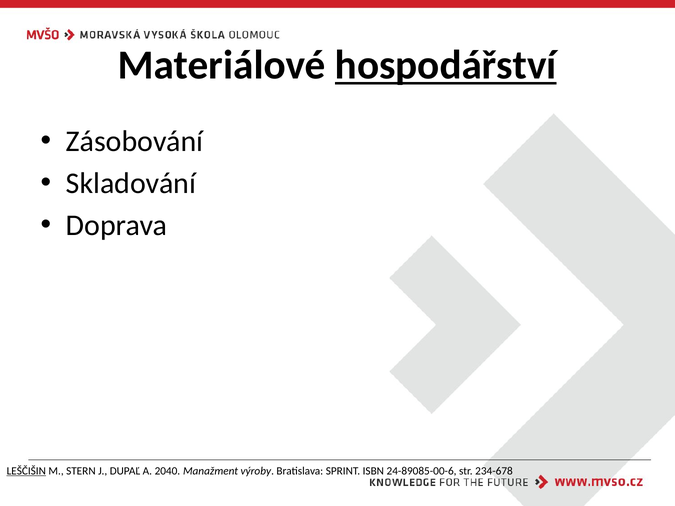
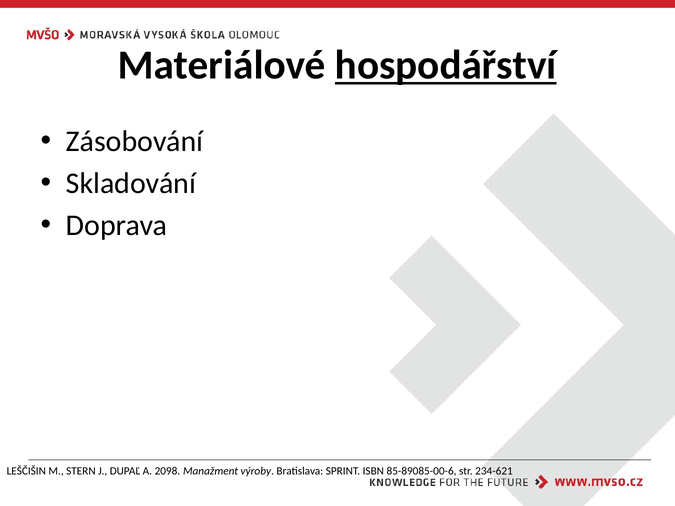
LEŠČIŠIN underline: present -> none
2040: 2040 -> 2098
24-89085-00-6: 24-89085-00-6 -> 85-89085-00-6
234-678: 234-678 -> 234-621
